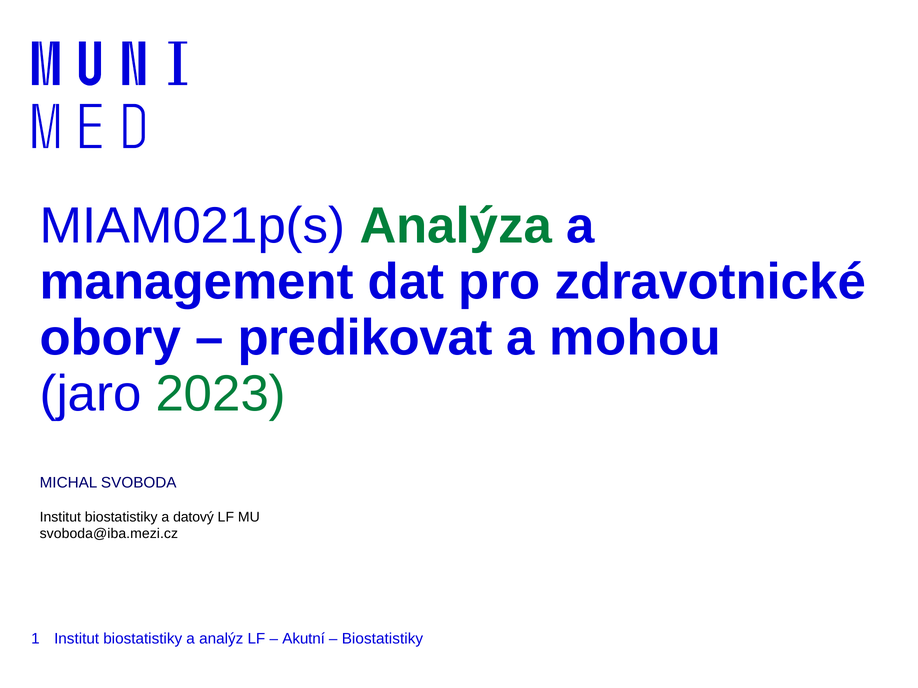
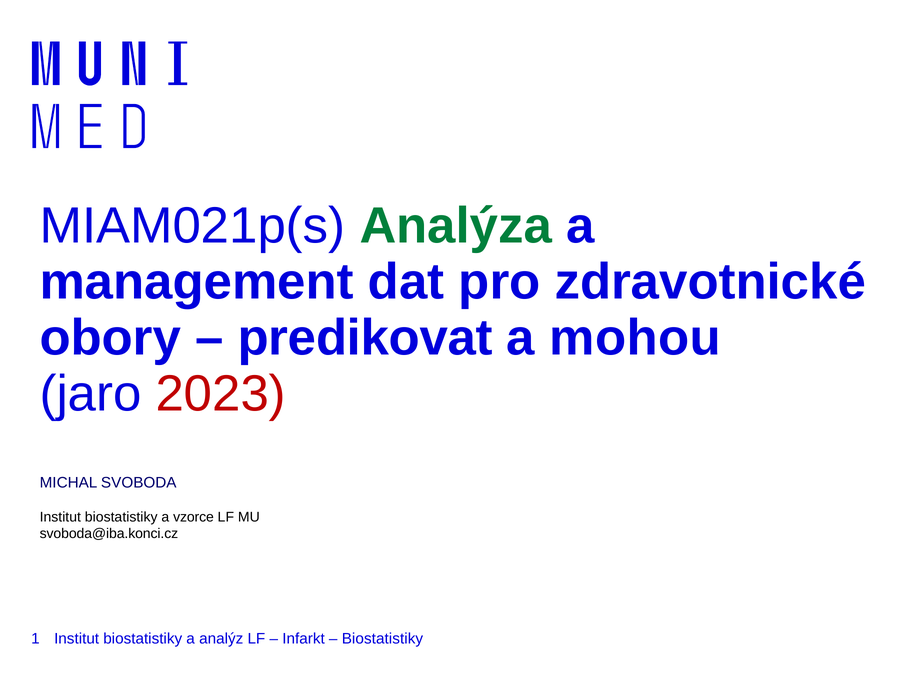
2023 colour: green -> red
datový: datový -> vzorce
svoboda@iba.mezi.cz: svoboda@iba.mezi.cz -> svoboda@iba.konci.cz
Akutní: Akutní -> Infarkt
